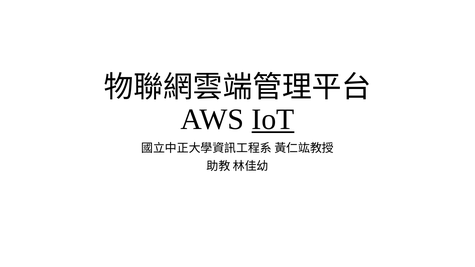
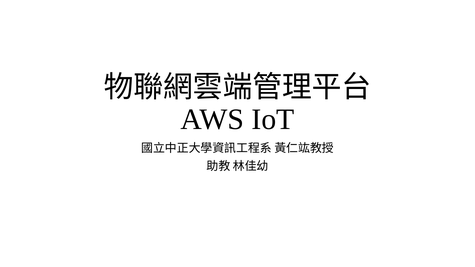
IoT underline: present -> none
